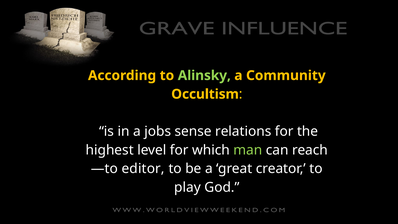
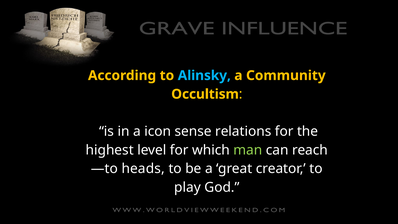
Alinsky colour: light green -> light blue
jobs: jobs -> icon
editor: editor -> heads
